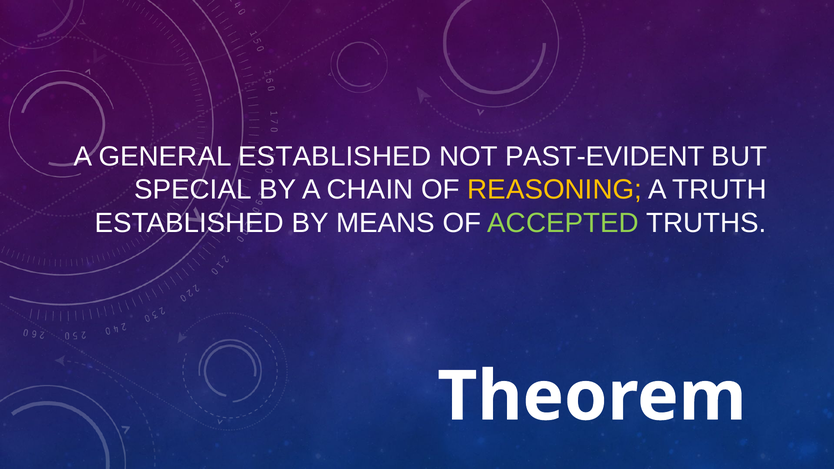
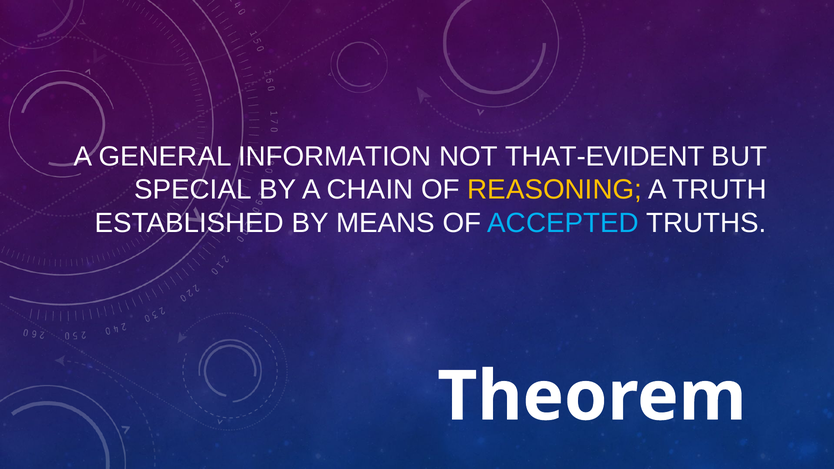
GENERAL ESTABLISHED: ESTABLISHED -> INFORMATION
PAST-EVIDENT: PAST-EVIDENT -> THAT-EVIDENT
ACCEPTED colour: light green -> light blue
